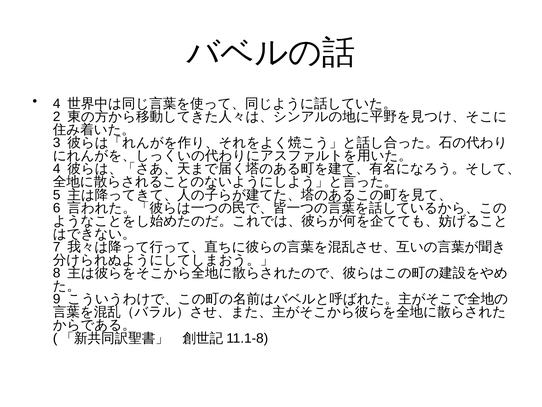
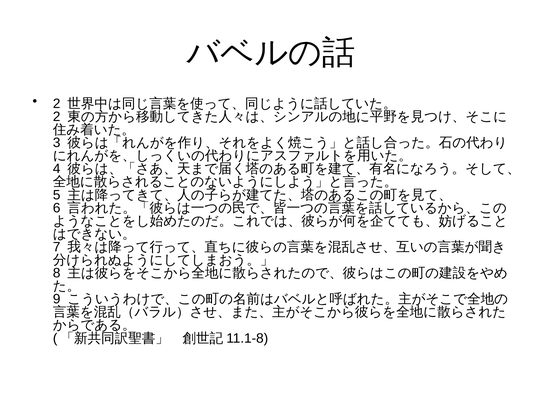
4 at (57, 104): 4 -> 2
